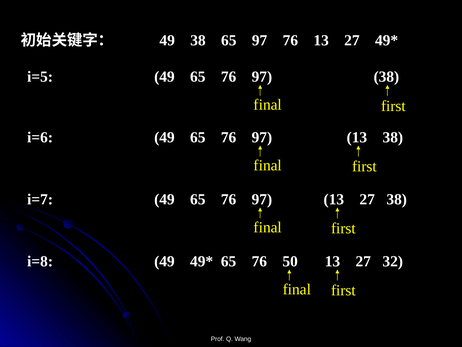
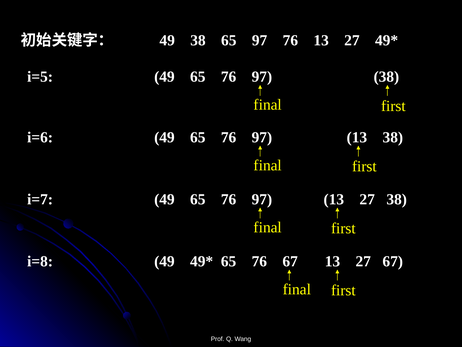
76 50: 50 -> 67
27 32: 32 -> 67
